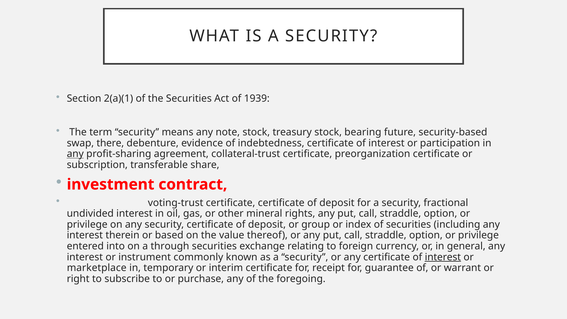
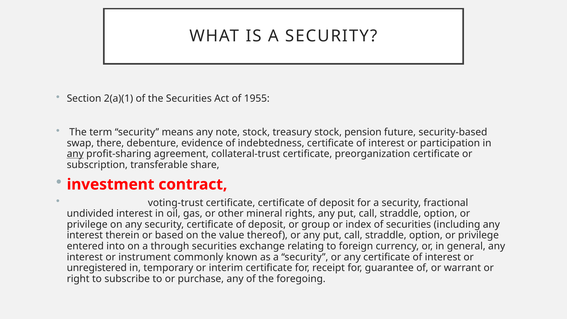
1939: 1939 -> 1955
bearing: bearing -> pension
interest at (443, 257) underline: present -> none
marketplace: marketplace -> unregistered
